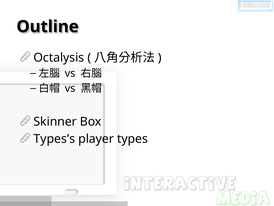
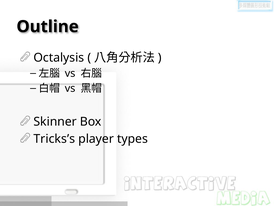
Types’s: Types’s -> Tricks’s
